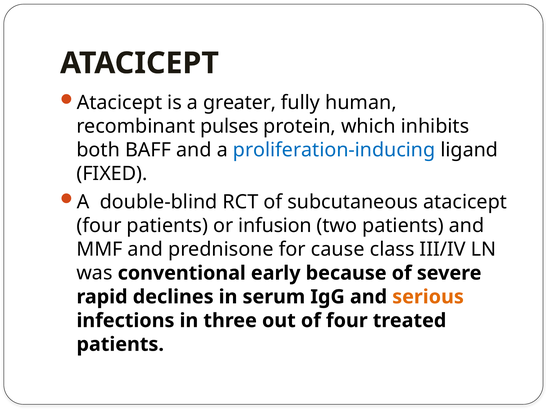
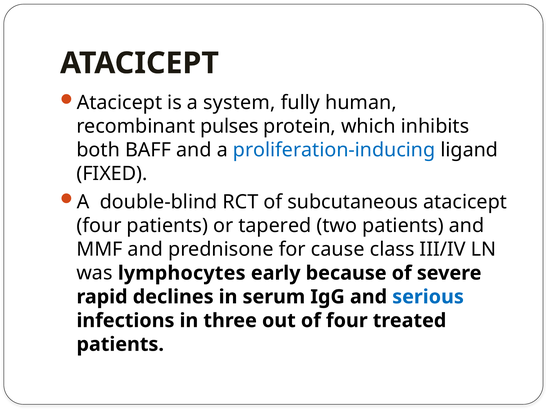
greater: greater -> system
infusion: infusion -> tapered
conventional: conventional -> lymphocytes
serious colour: orange -> blue
